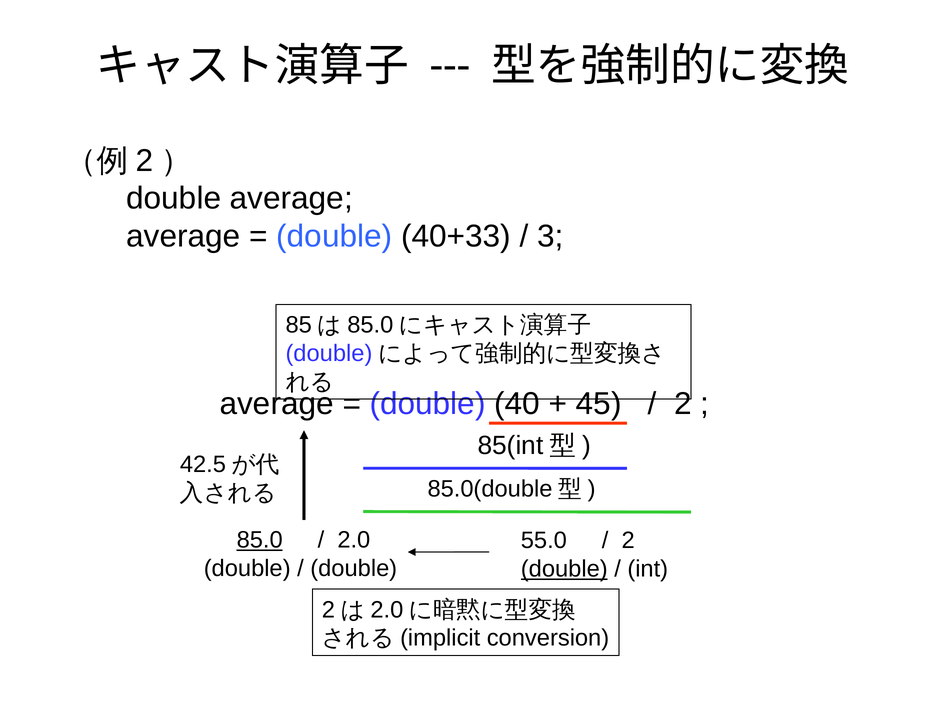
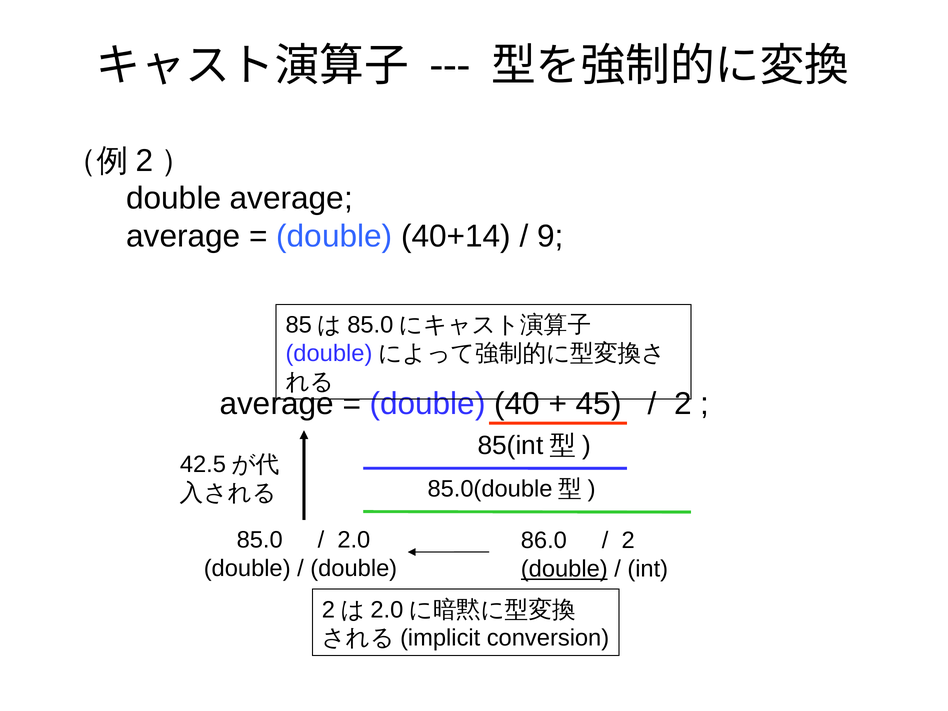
40+33: 40+33 -> 40+14
3: 3 -> 9
85.0 underline: present -> none
55.0: 55.0 -> 86.0
